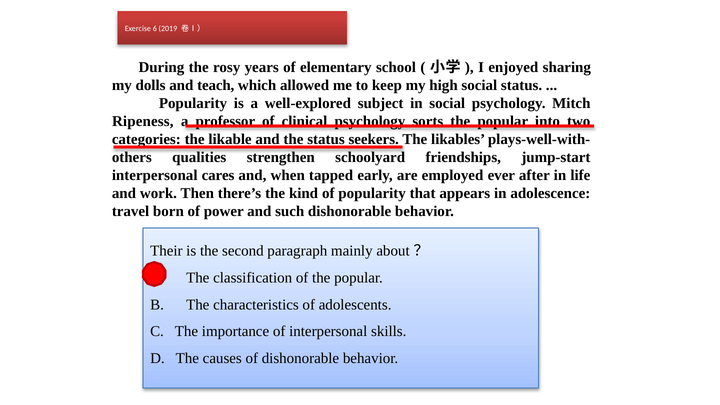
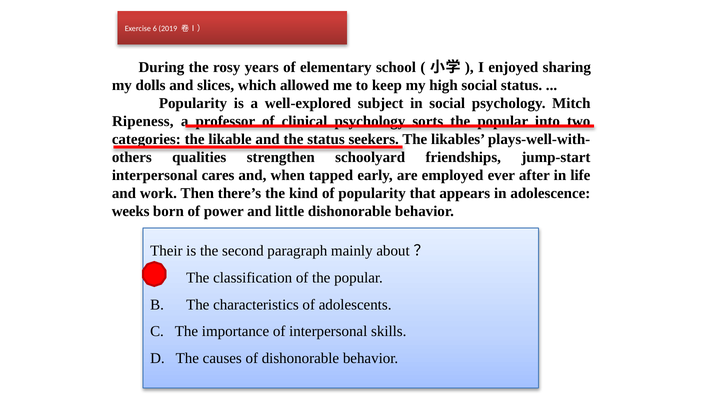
teach: teach -> slices
travel: travel -> weeks
such: such -> little
